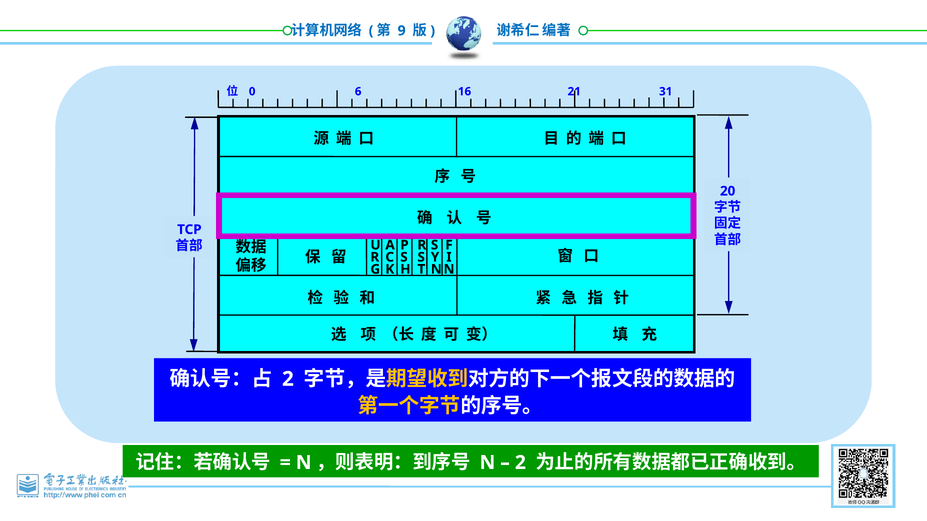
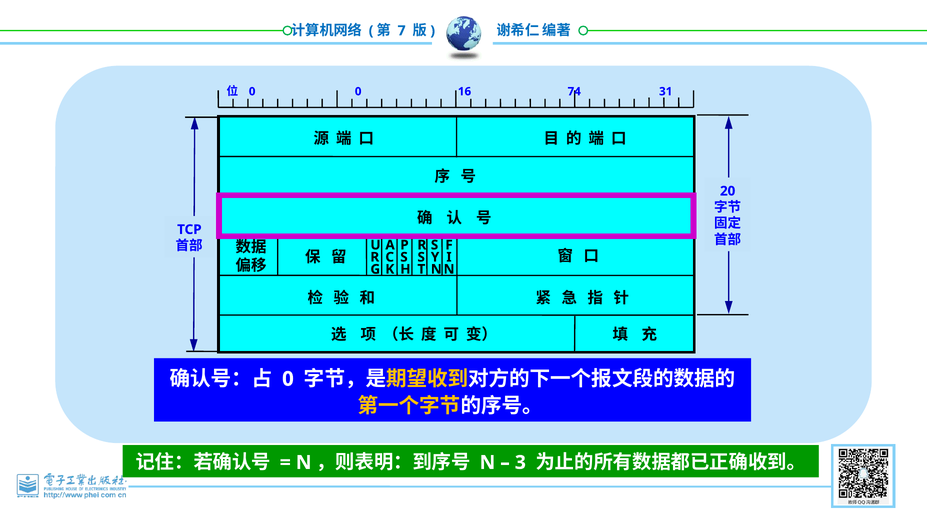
9: 9 -> 7
0 6: 6 -> 0
21: 21 -> 74
2 at (288, 379): 2 -> 0
2 at (520, 463): 2 -> 3
